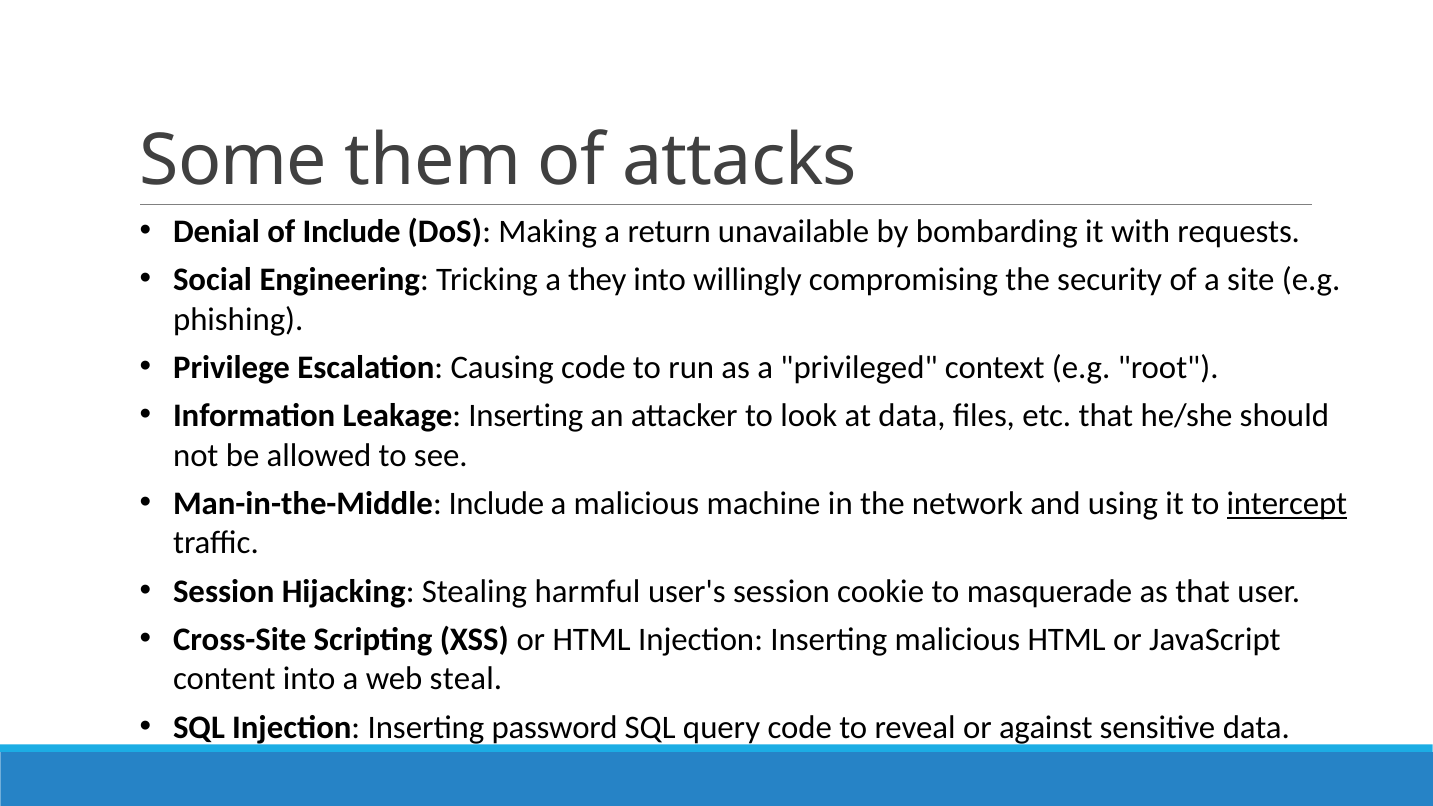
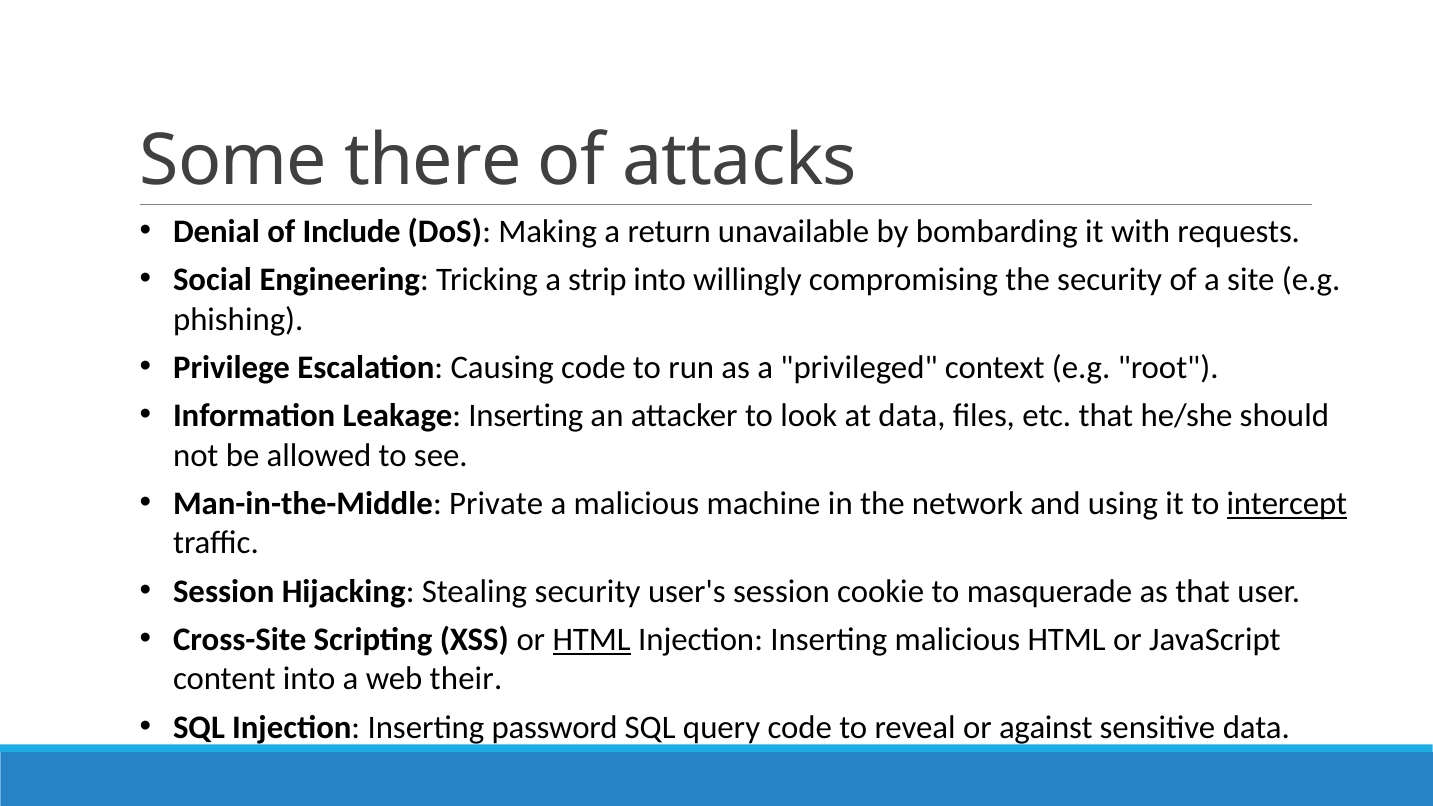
them: them -> there
they: they -> strip
Man-in-the-Middle Include: Include -> Private
Stealing harmful: harmful -> security
HTML at (592, 640) underline: none -> present
steal: steal -> their
